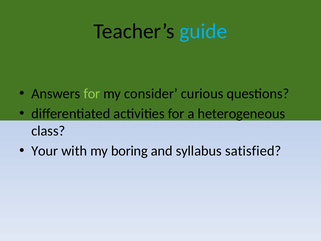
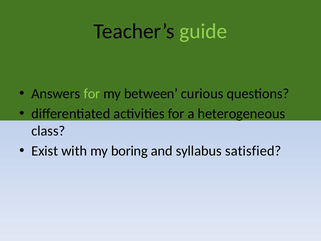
guide colour: light blue -> light green
consider: consider -> between
Your: Your -> Exist
